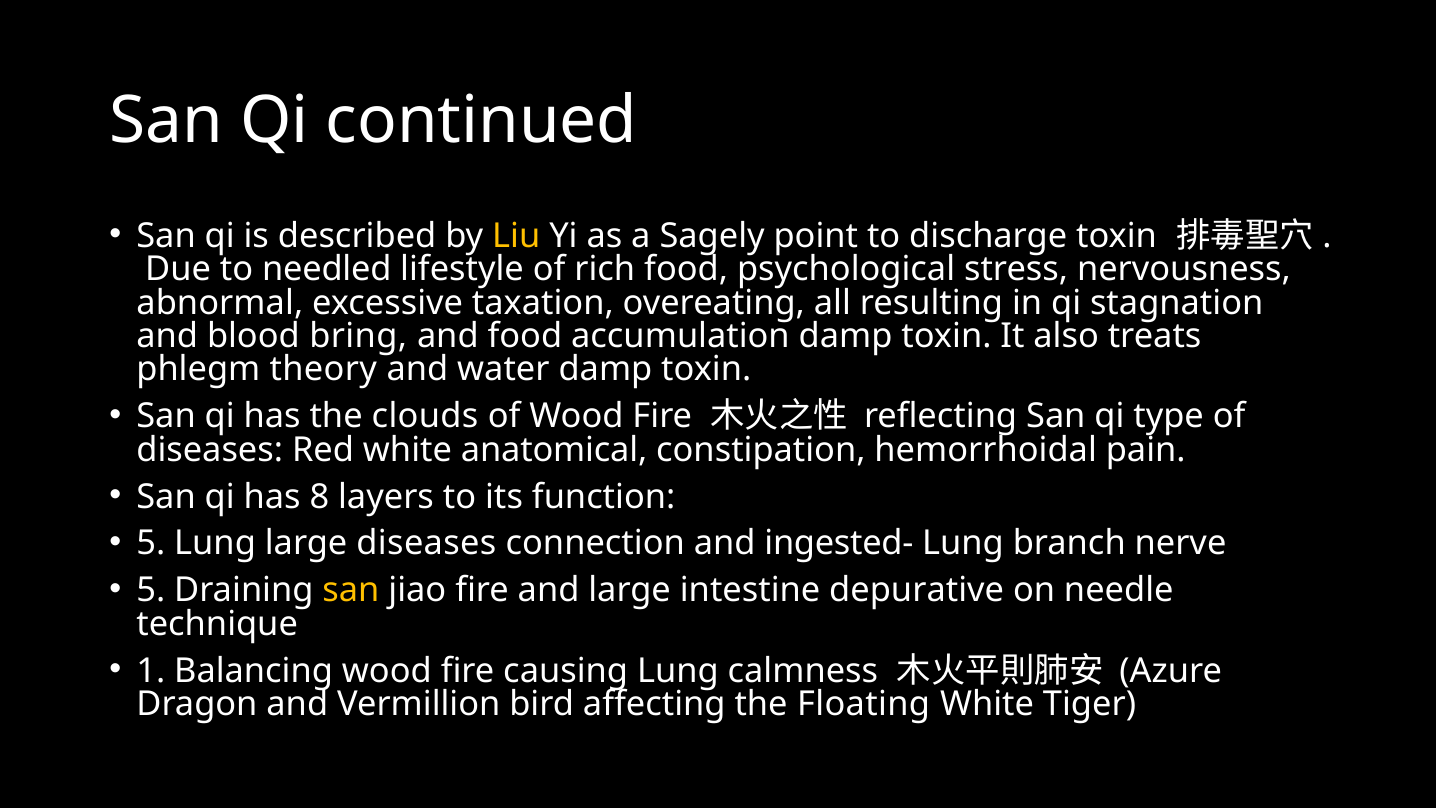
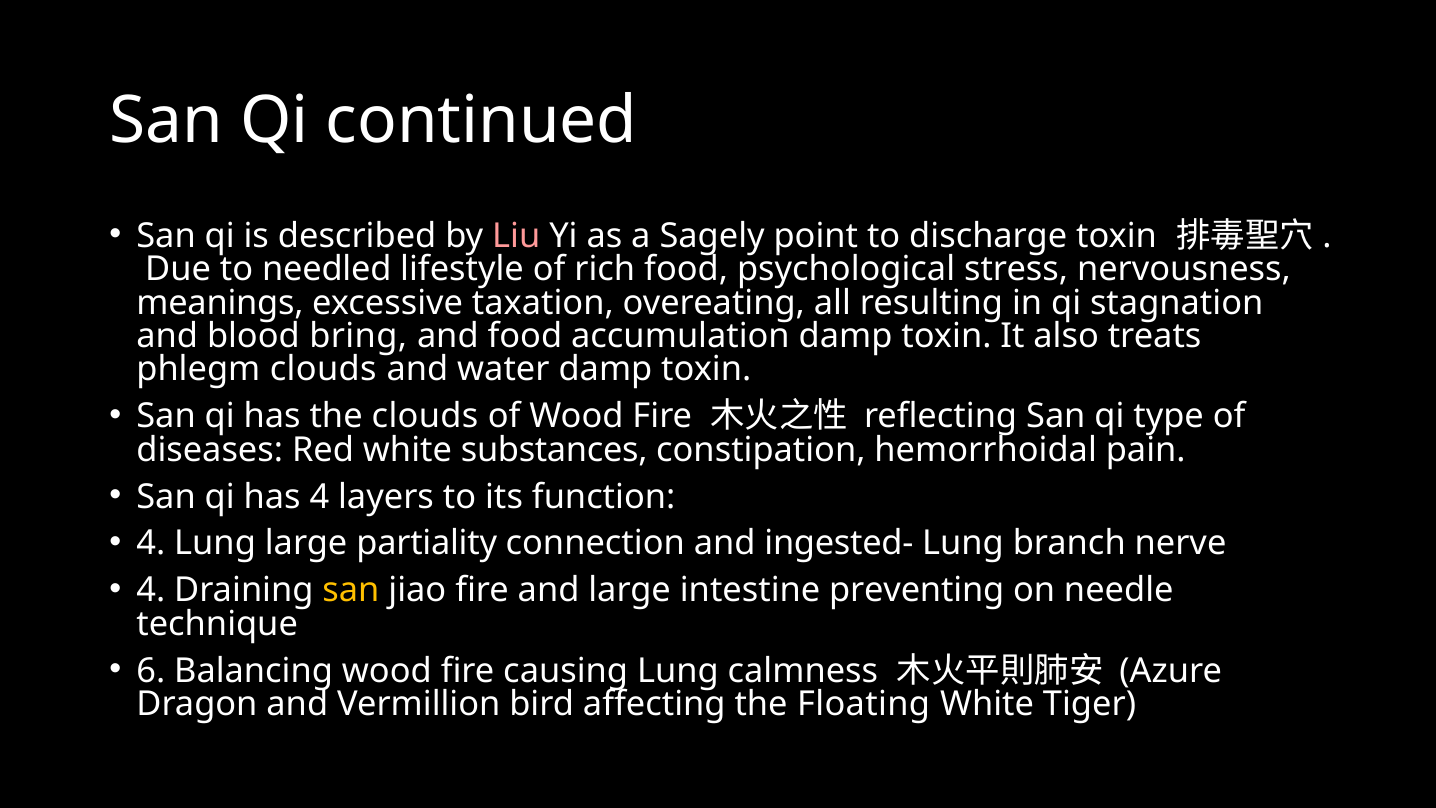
Liu colour: yellow -> pink
abnormal: abnormal -> meanings
phlegm theory: theory -> clouds
anatomical: anatomical -> substances
has 8: 8 -> 4
5 at (151, 543): 5 -> 4
large diseases: diseases -> partiality
5 at (151, 590): 5 -> 4
depurative: depurative -> preventing
1: 1 -> 6
